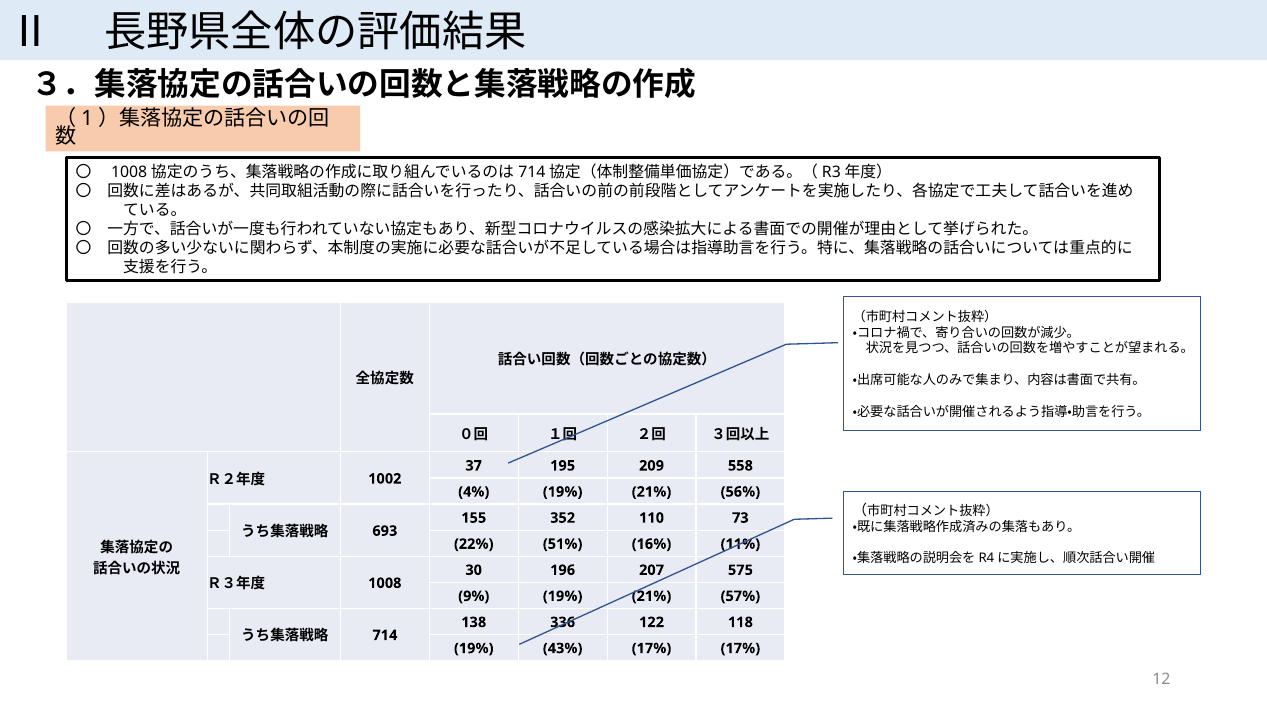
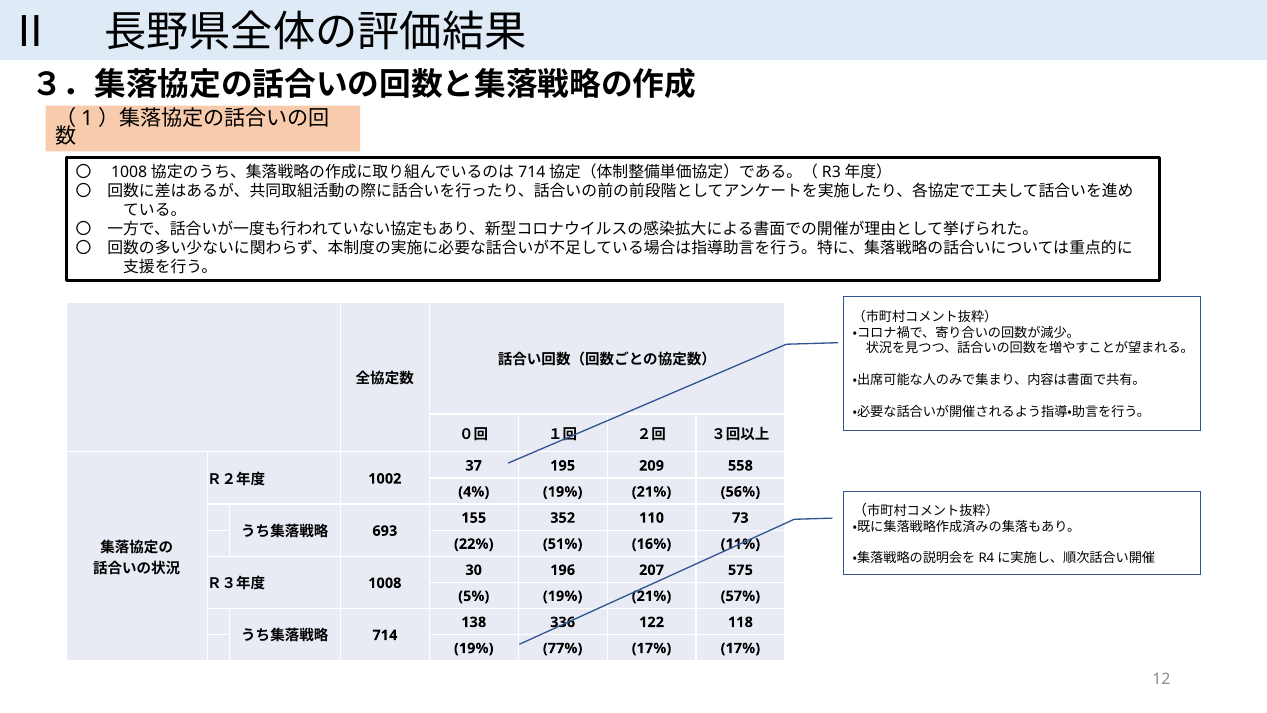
9%: 9% -> 5%
43%: 43% -> 77%
